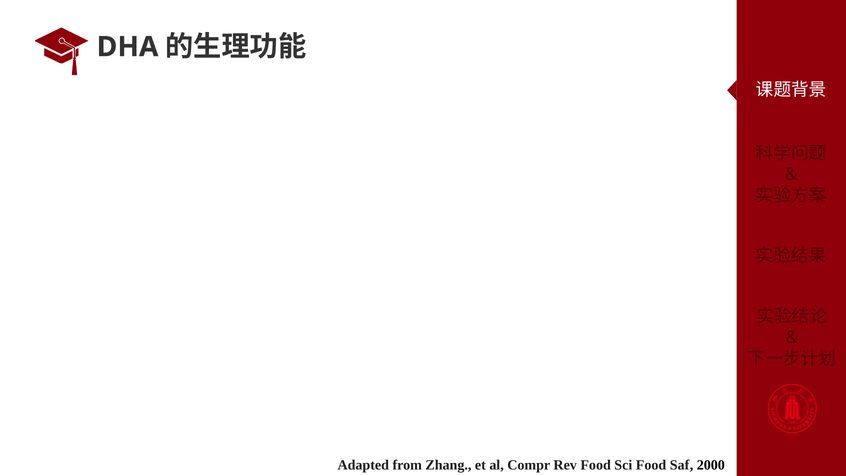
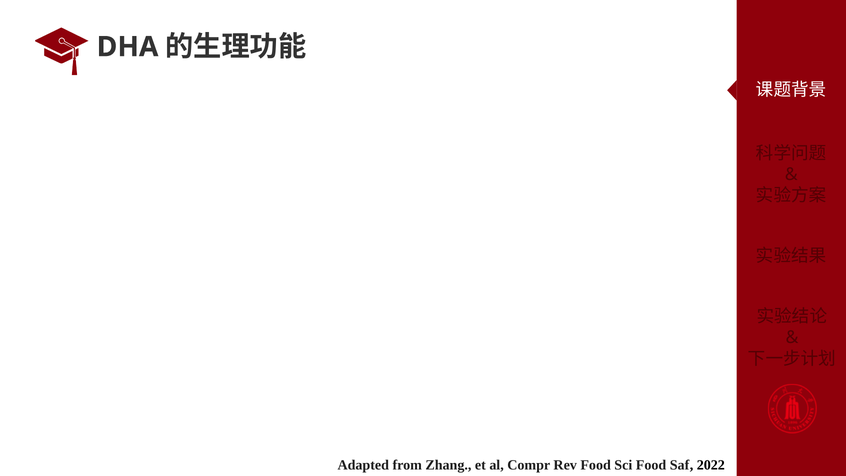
2000: 2000 -> 2022
